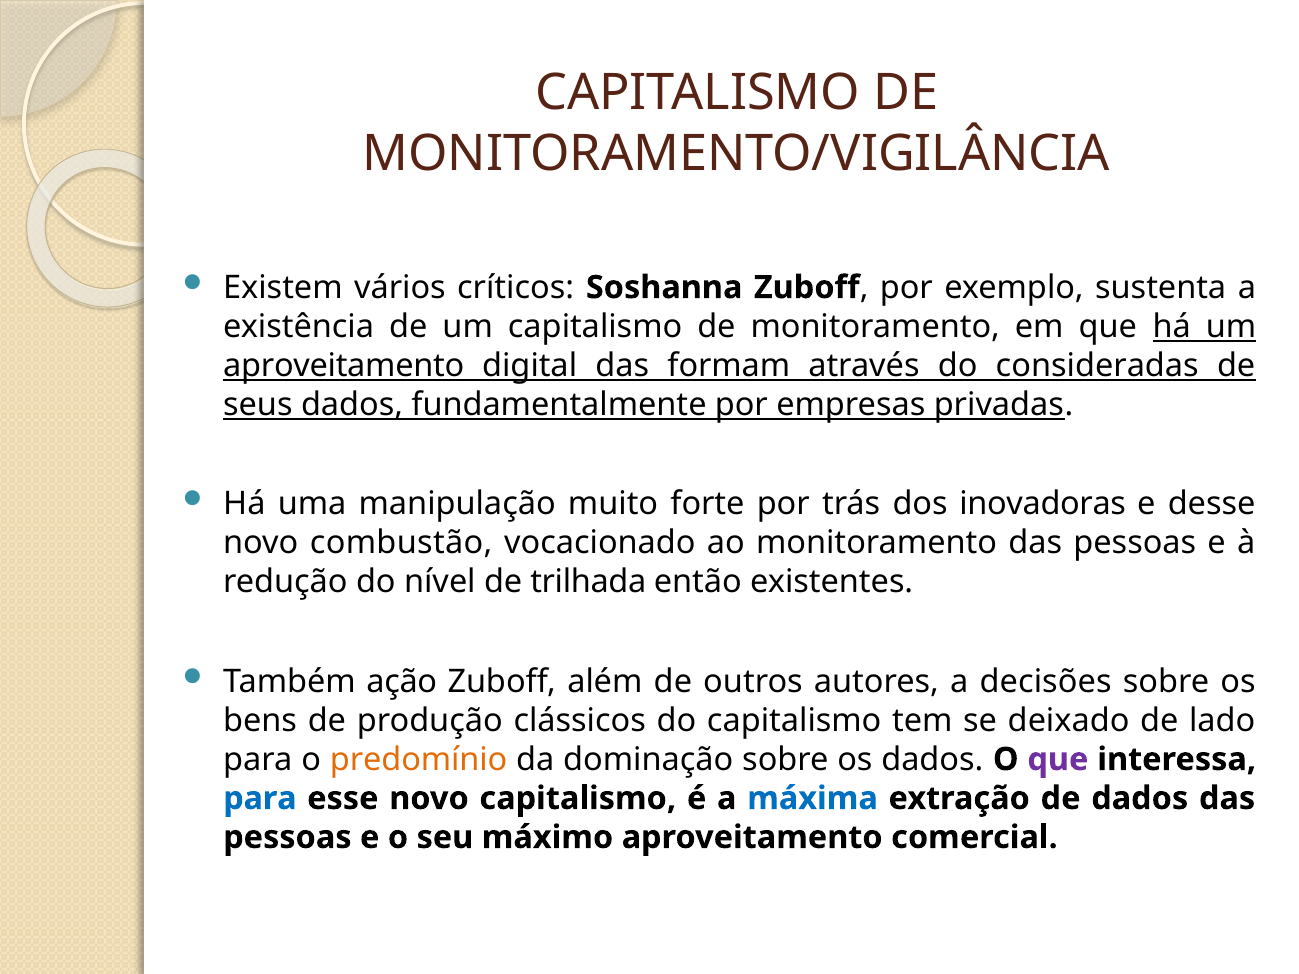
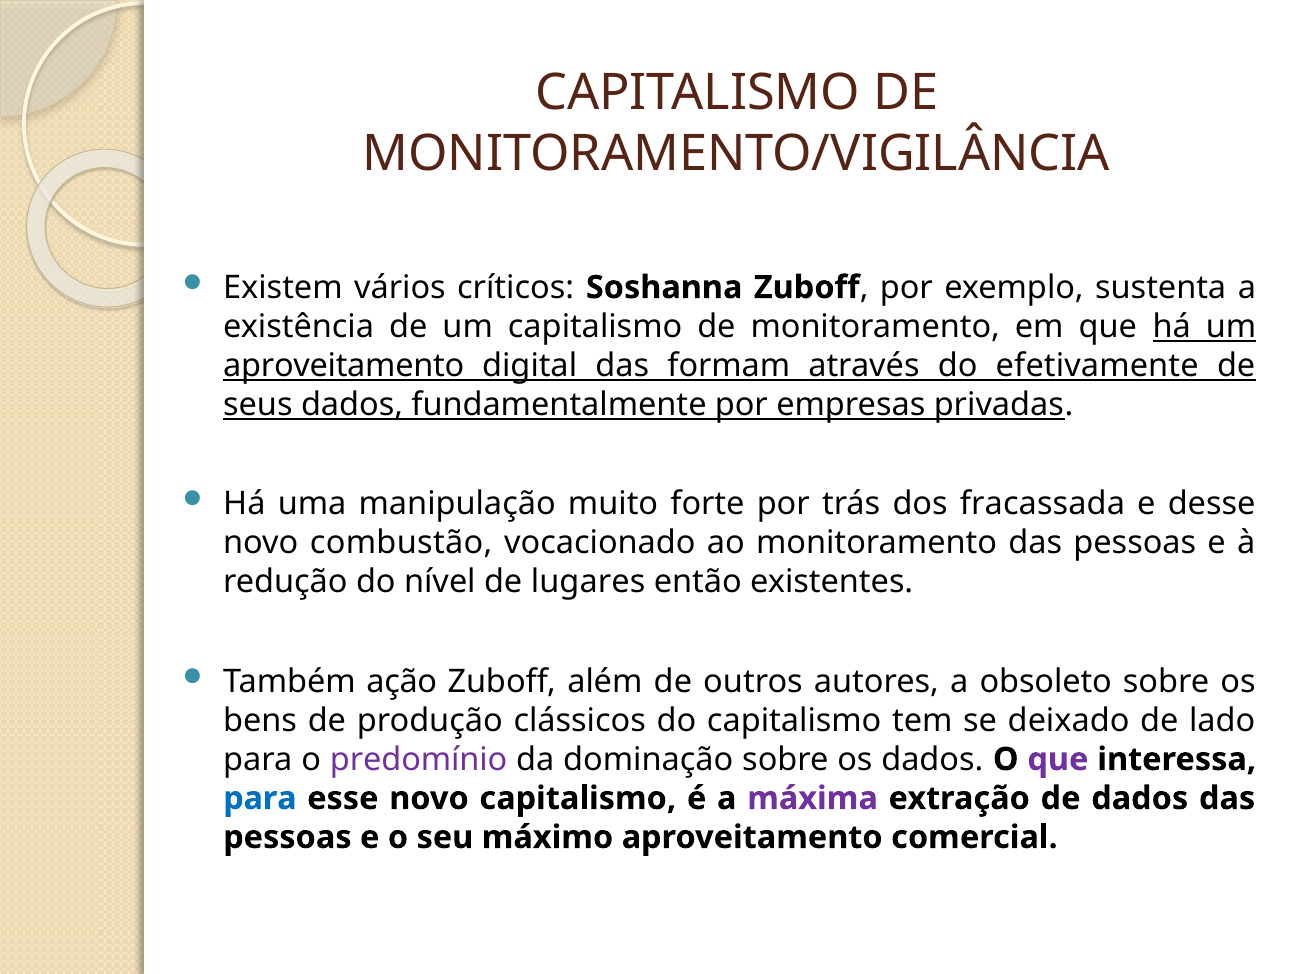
consideradas: consideradas -> efetivamente
inovadoras: inovadoras -> fracassada
trilhada: trilhada -> lugares
decisões: decisões -> obsoleto
predomínio colour: orange -> purple
máxima colour: blue -> purple
